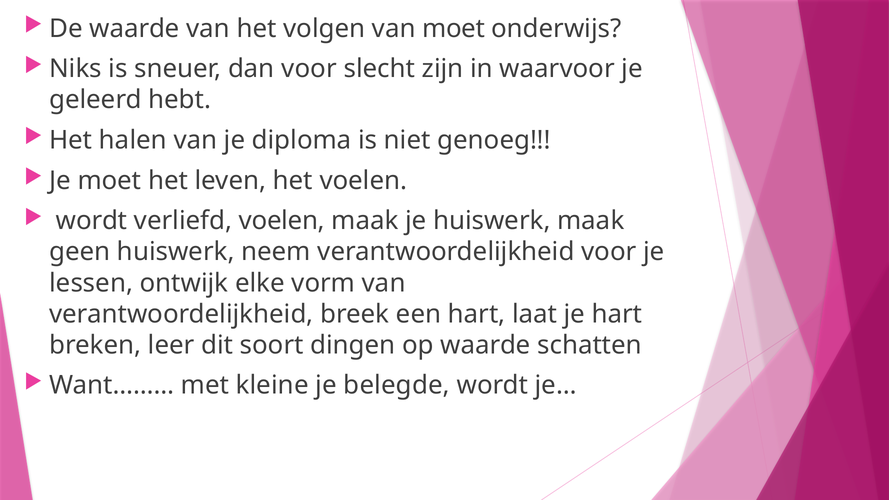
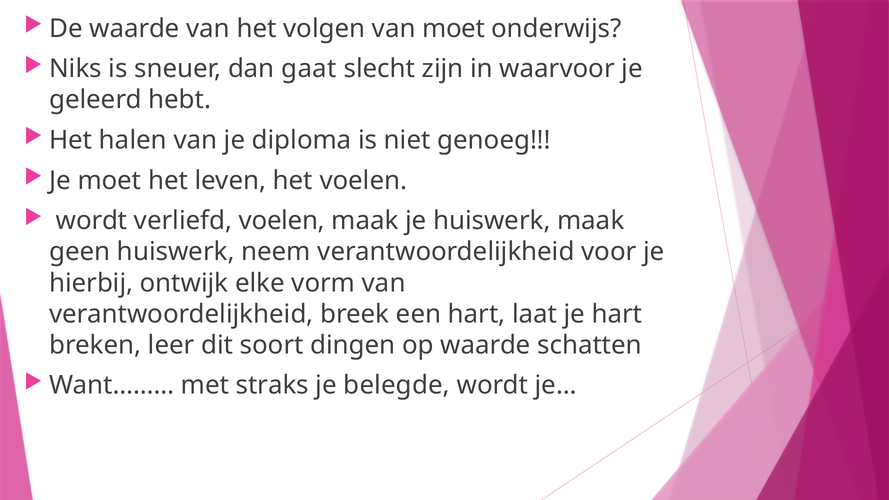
dan voor: voor -> gaat
lessen: lessen -> hierbij
kleine: kleine -> straks
